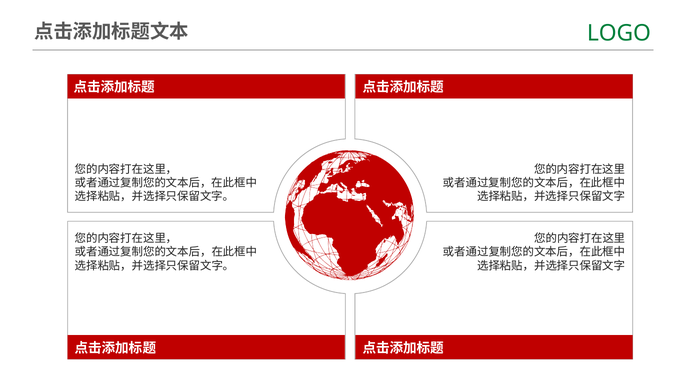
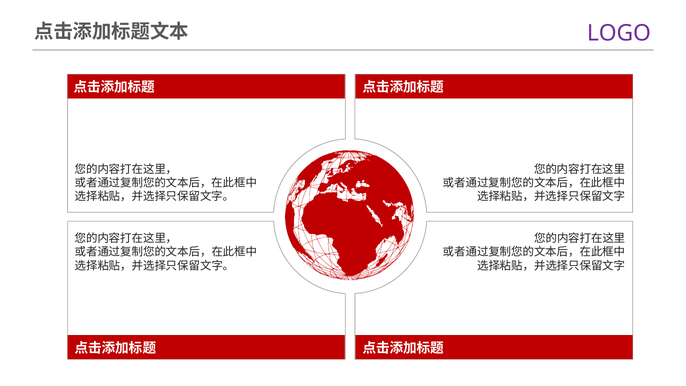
LOGO colour: green -> purple
